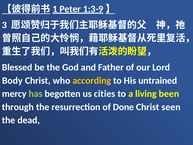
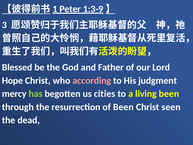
Body: Body -> Hope
according colour: yellow -> pink
untrained: untrained -> judgment
of Done: Done -> Been
